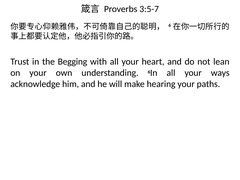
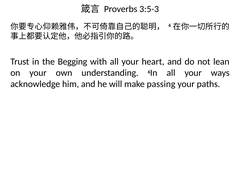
3:5-7: 3:5-7 -> 3:5-3
hearing: hearing -> passing
